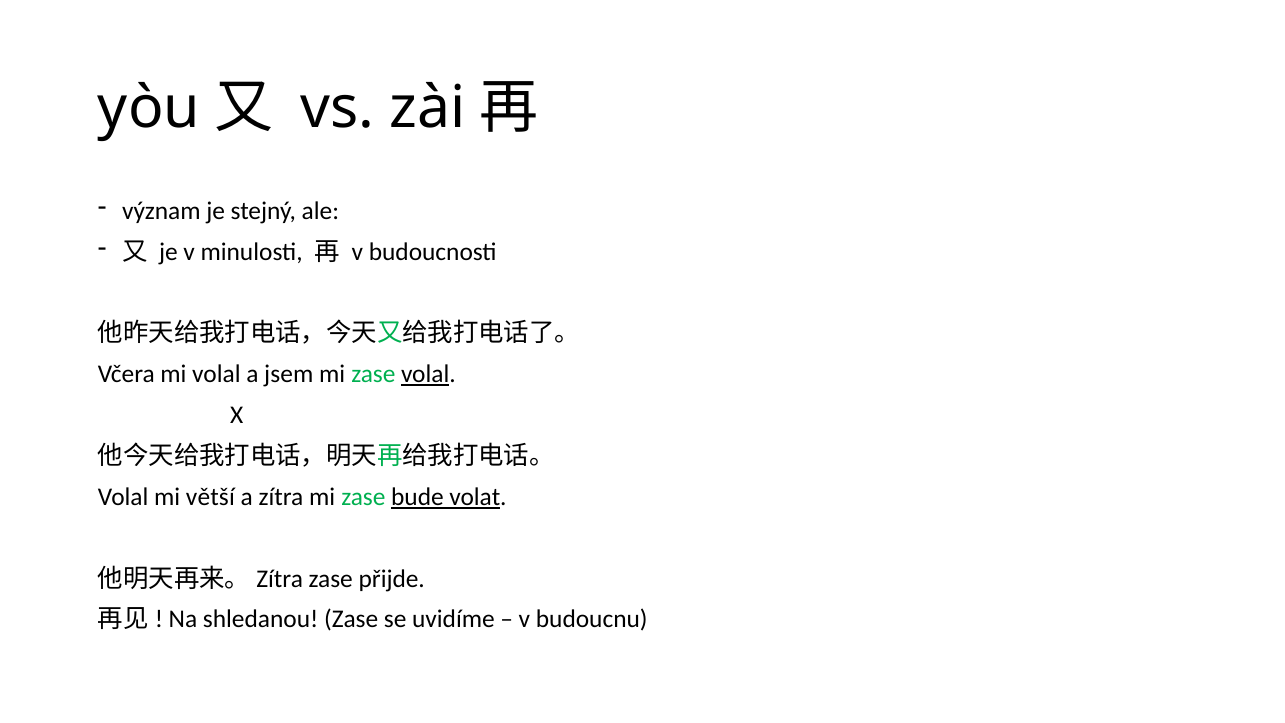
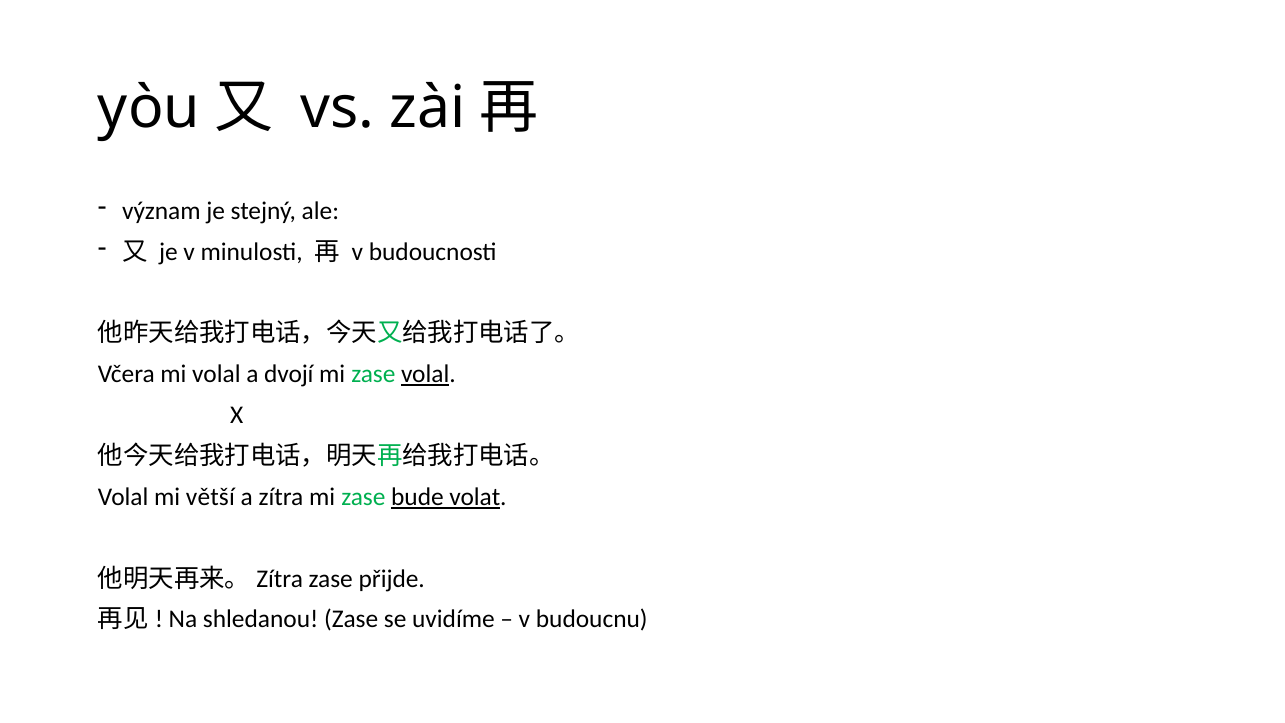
jsem: jsem -> dvojí
